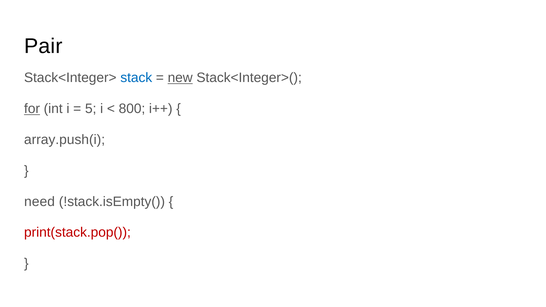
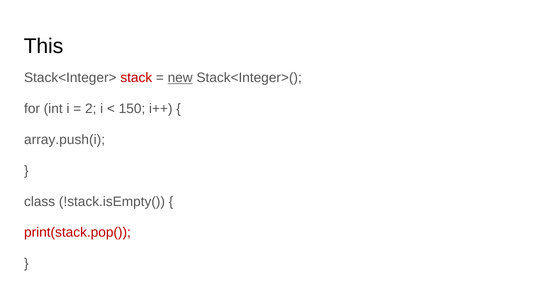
Pair: Pair -> This
stack colour: blue -> red
for underline: present -> none
5: 5 -> 2
800: 800 -> 150
need: need -> class
